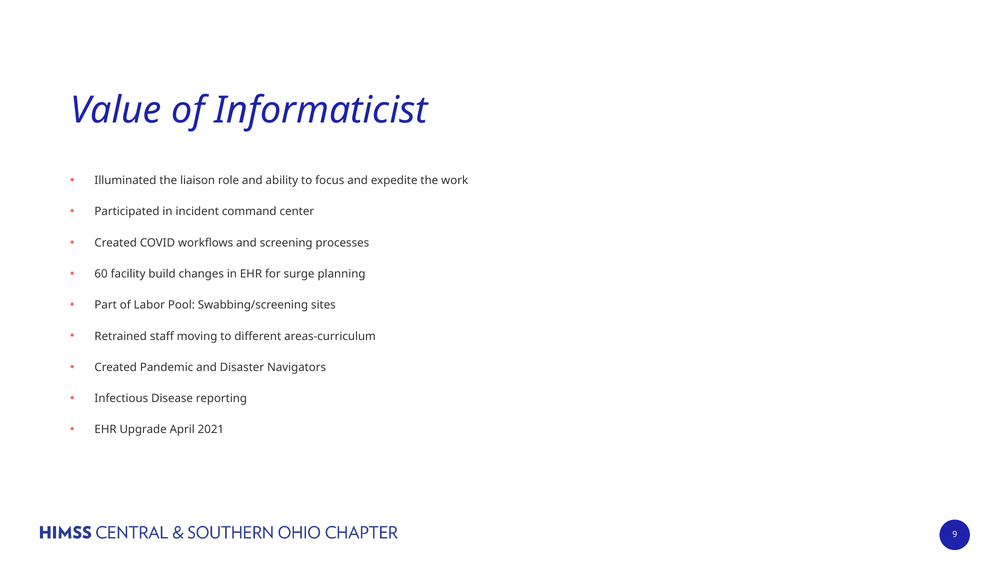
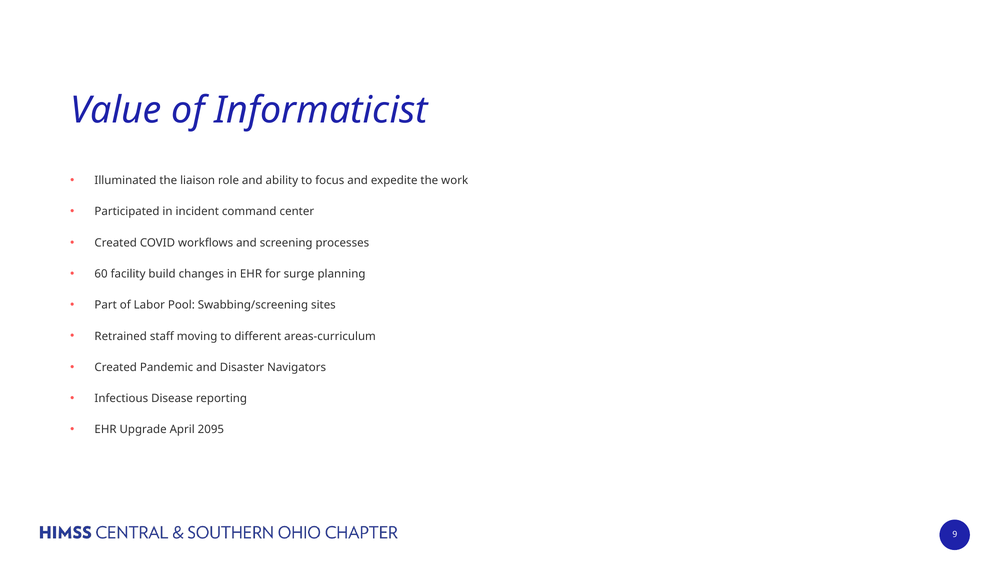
2021: 2021 -> 2095
